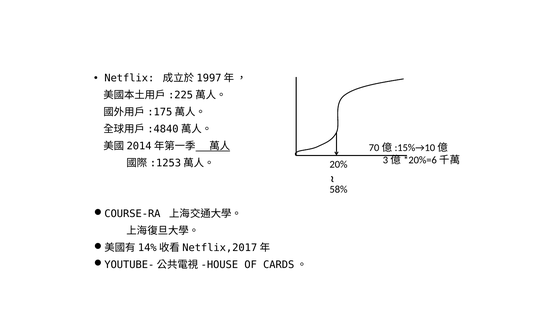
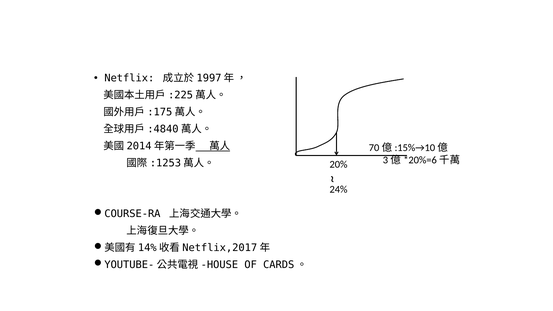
58%: 58% -> 24%
